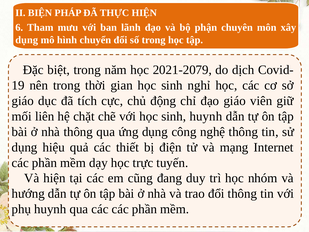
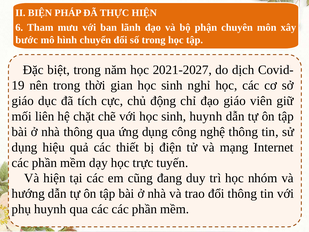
dụng at (27, 40): dụng -> bước
2021-2079: 2021-2079 -> 2021-2027
